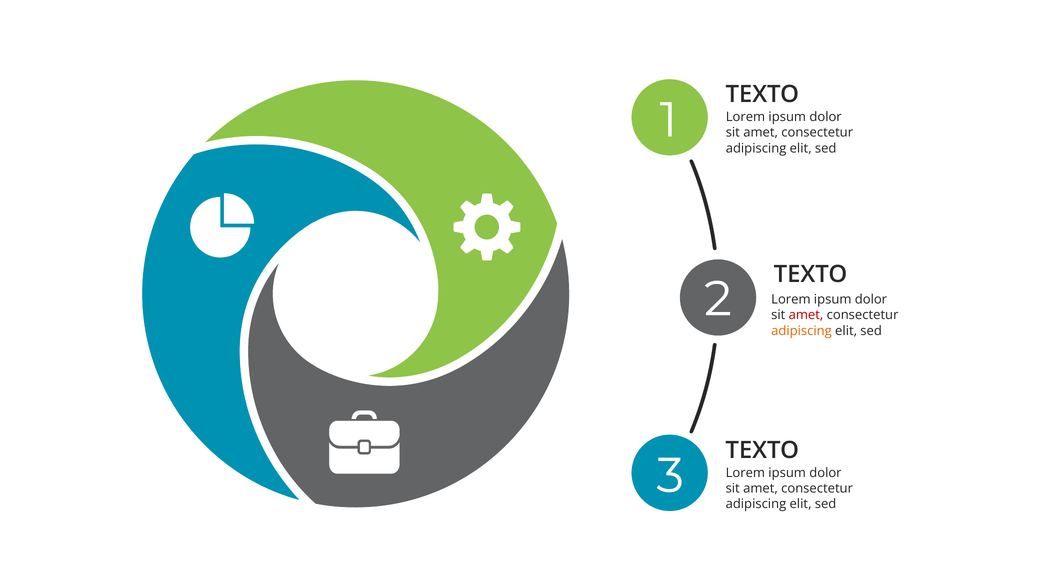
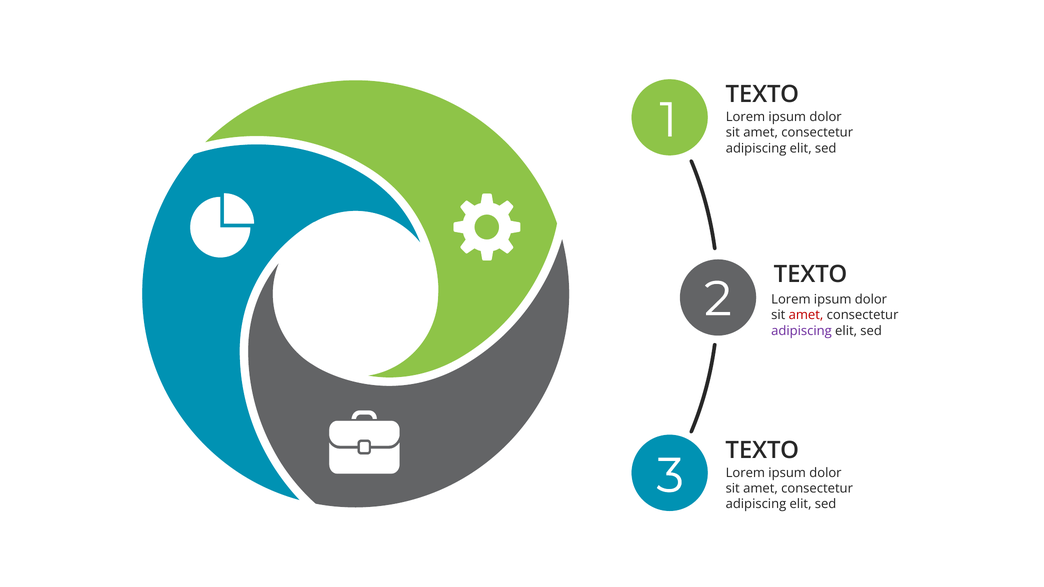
adipiscing at (801, 331) colour: orange -> purple
